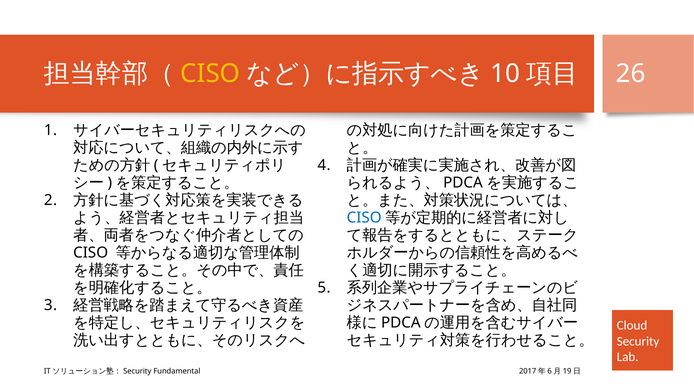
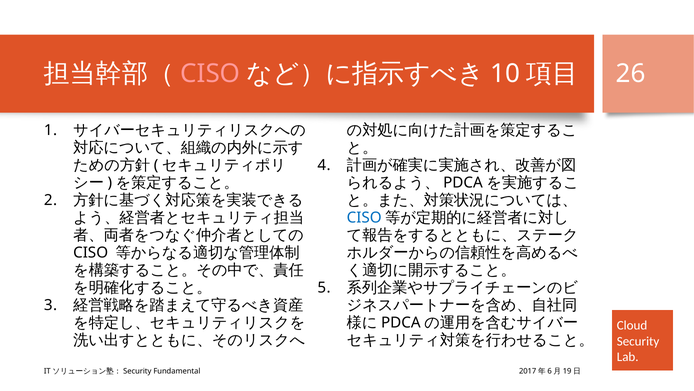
CISO at (210, 73) colour: yellow -> pink
